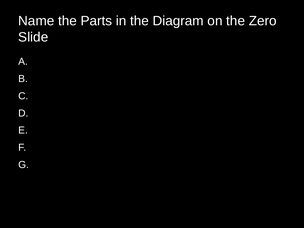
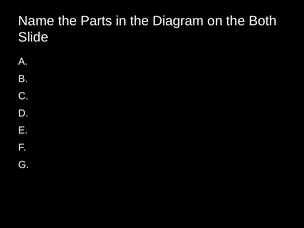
Zero: Zero -> Both
